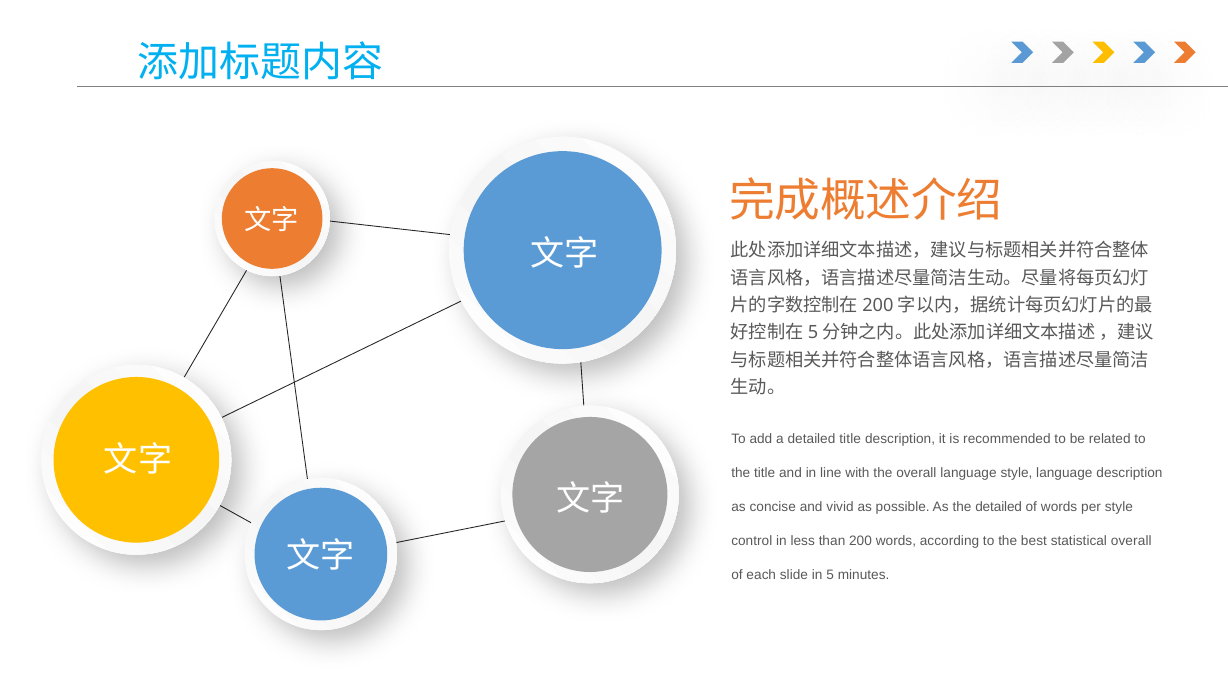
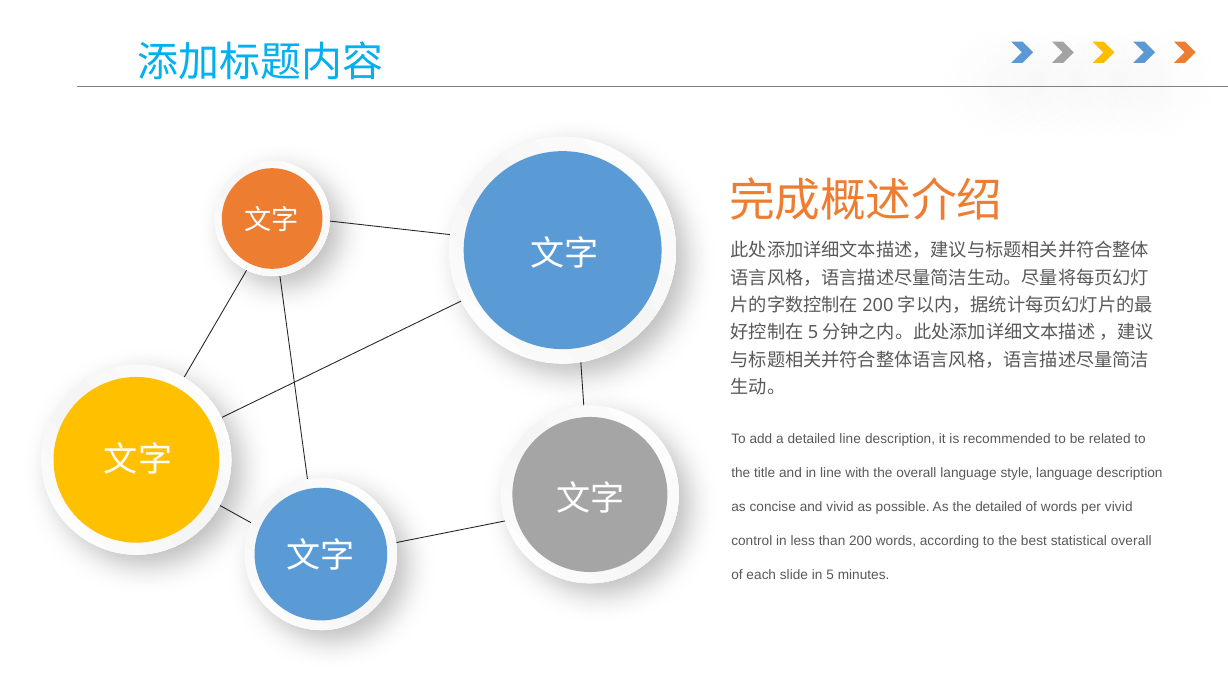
detailed title: title -> line
per style: style -> vivid
